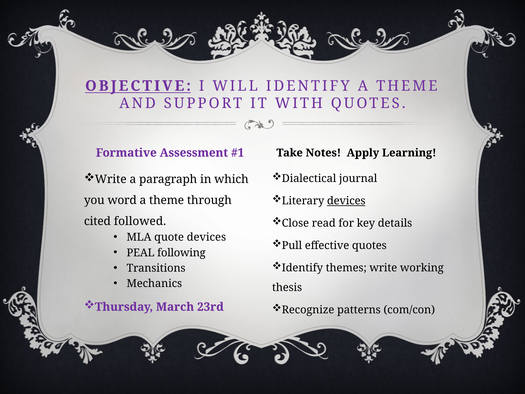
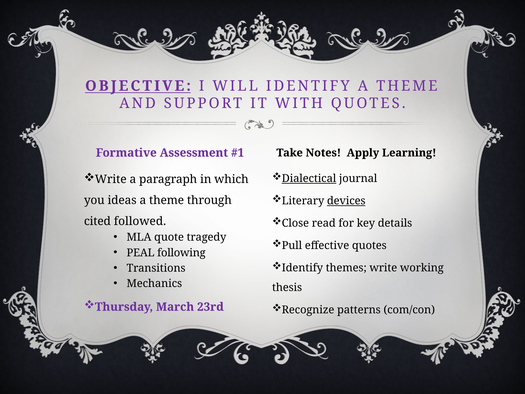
Dialectical underline: none -> present
word: word -> ideas
quote devices: devices -> tragedy
